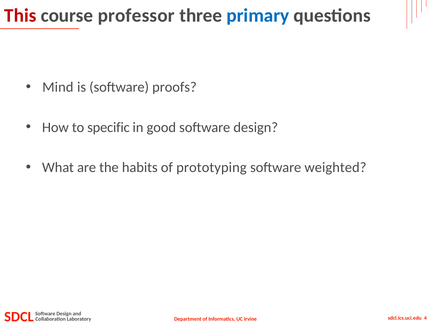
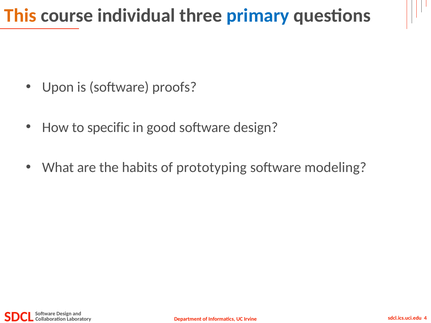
This colour: red -> orange
professor: professor -> individual
Mind: Mind -> Upon
weighted: weighted -> modeling
